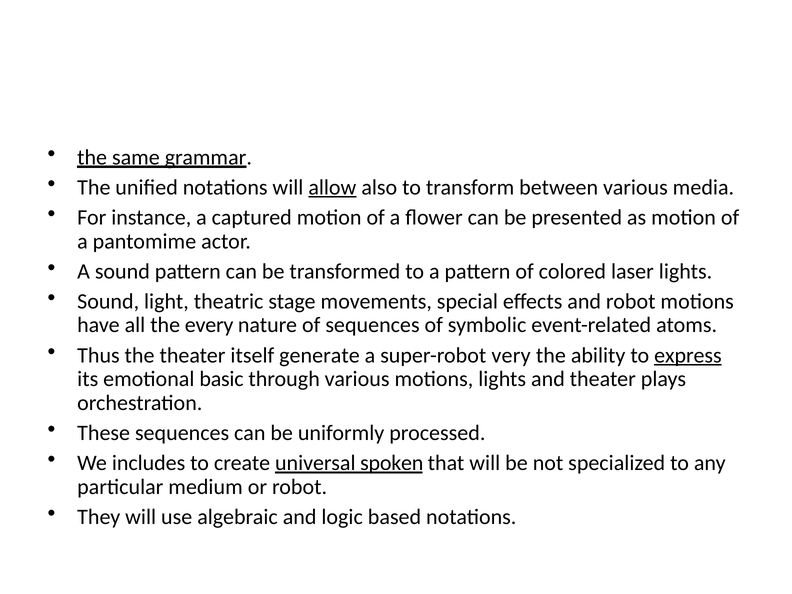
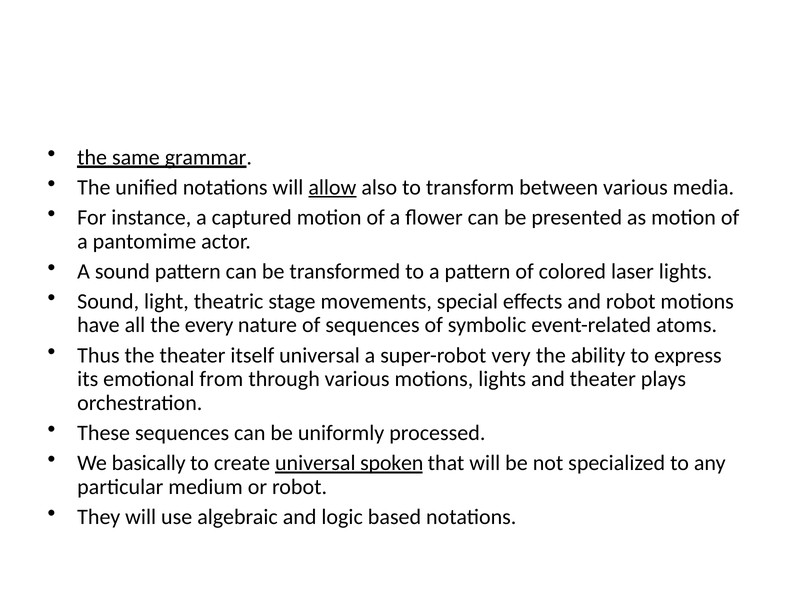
itself generate: generate -> universal
express underline: present -> none
basic: basic -> from
includes: includes -> basically
